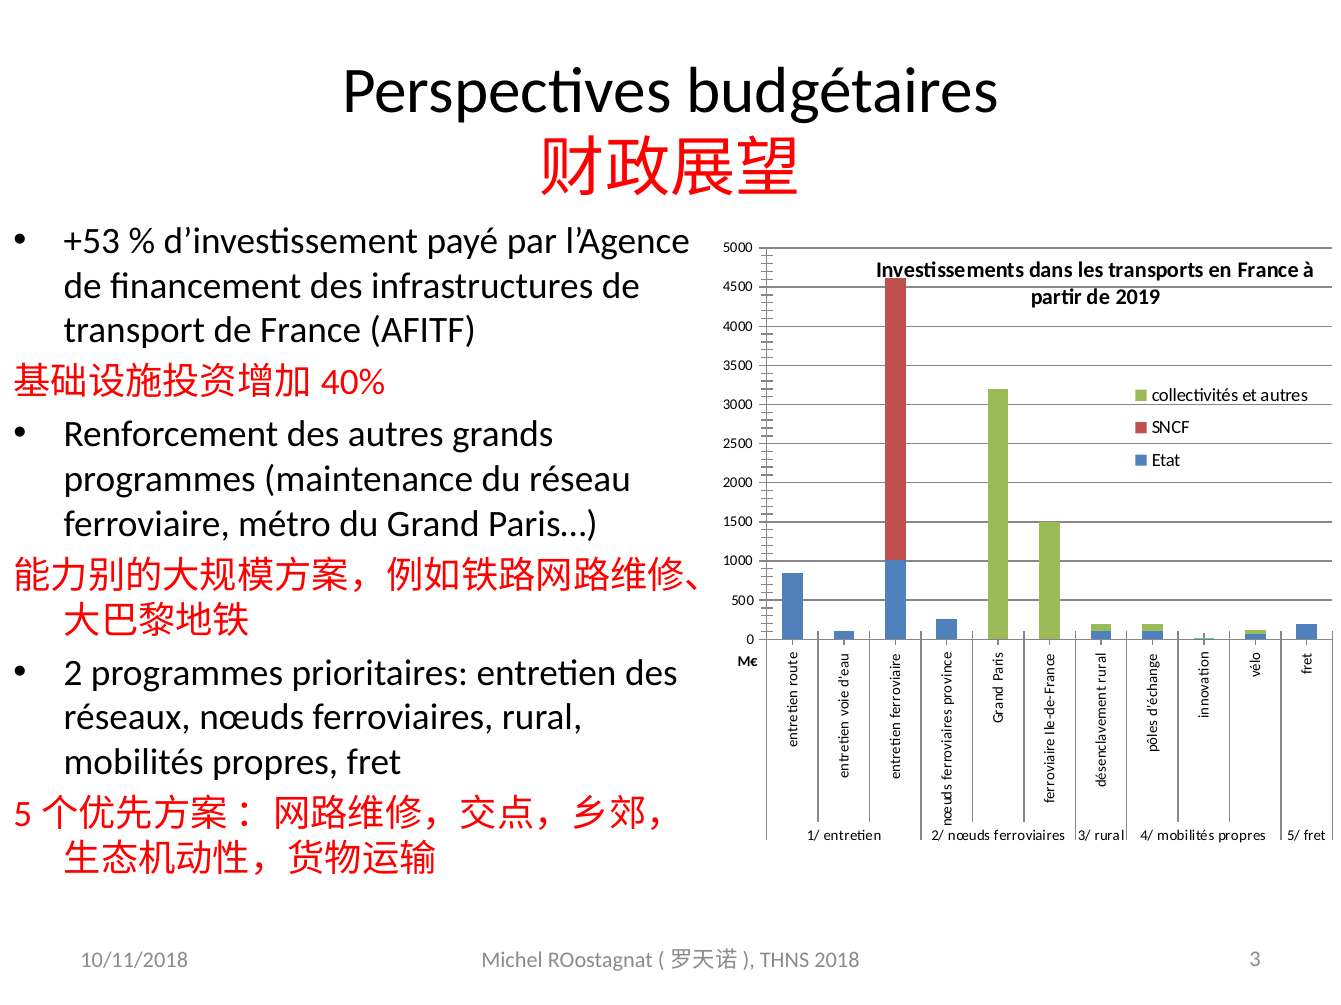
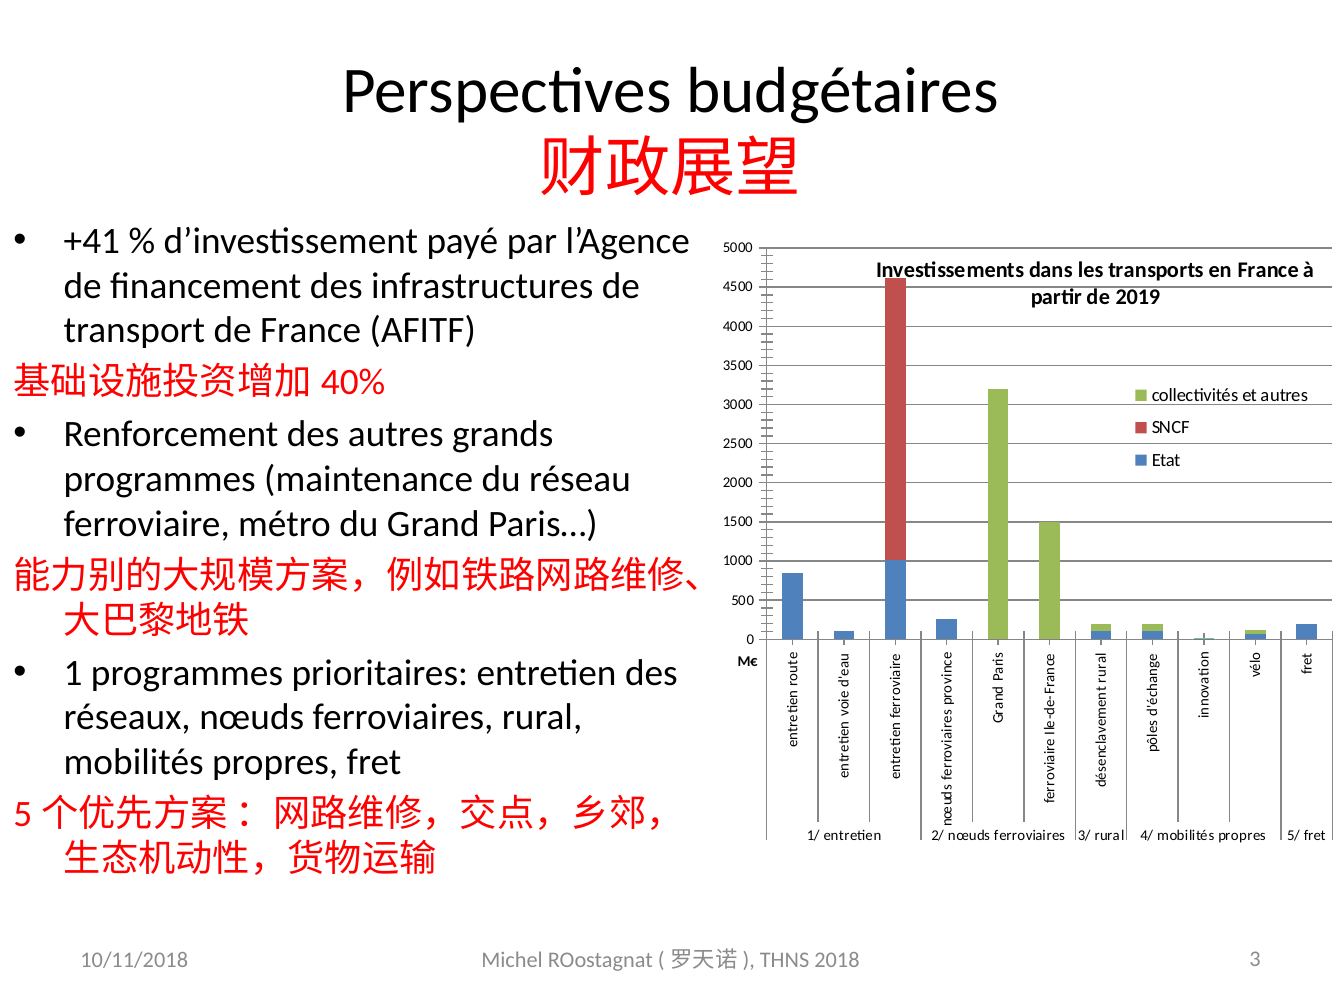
+53: +53 -> +41
2: 2 -> 1
